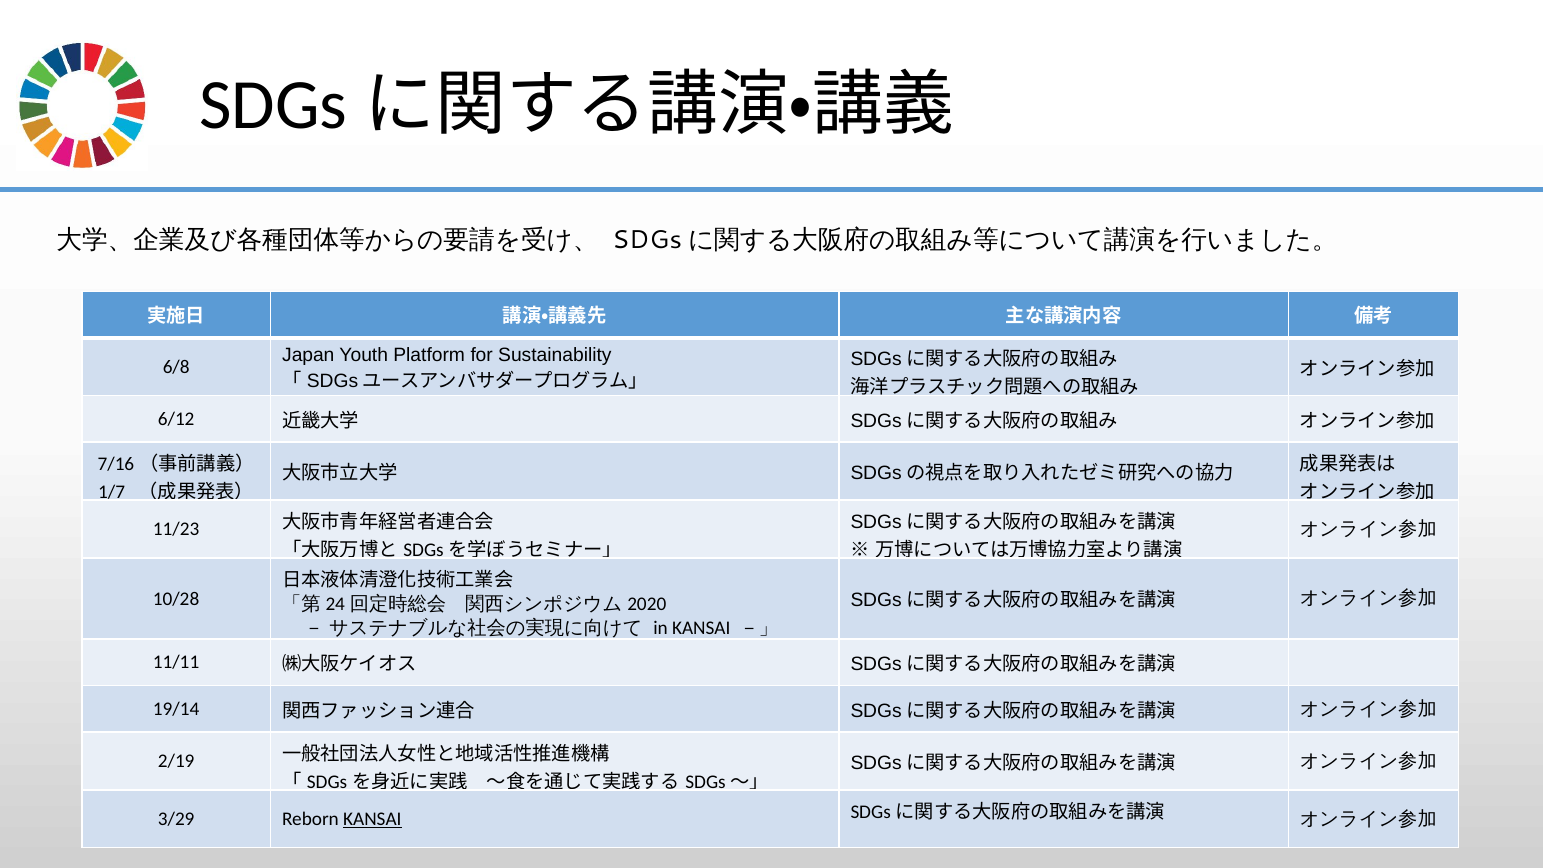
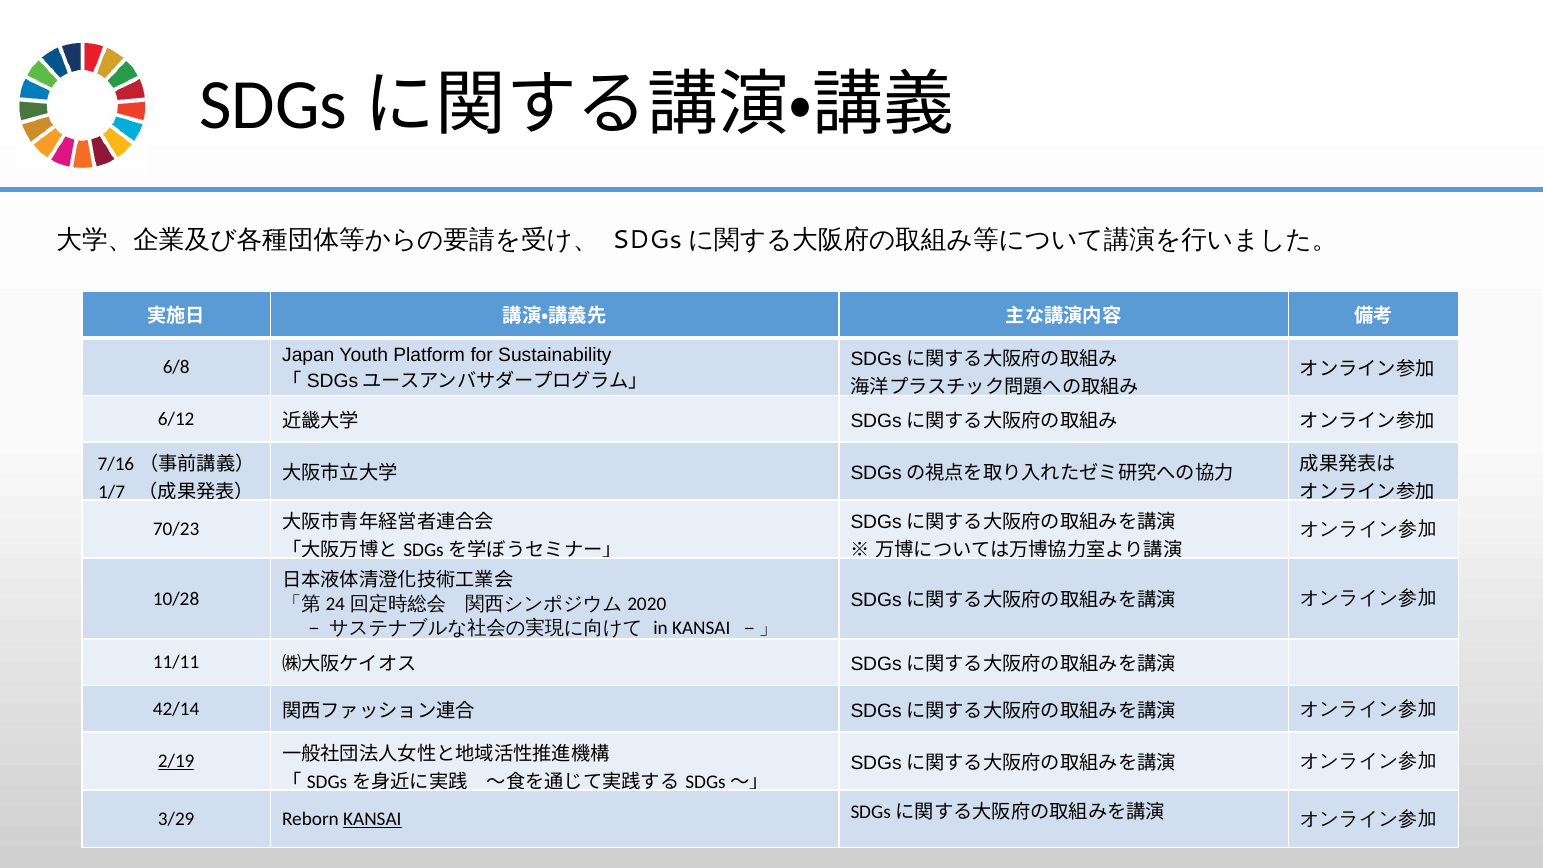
11/23: 11/23 -> 70/23
19/14: 19/14 -> 42/14
2/19 underline: none -> present
